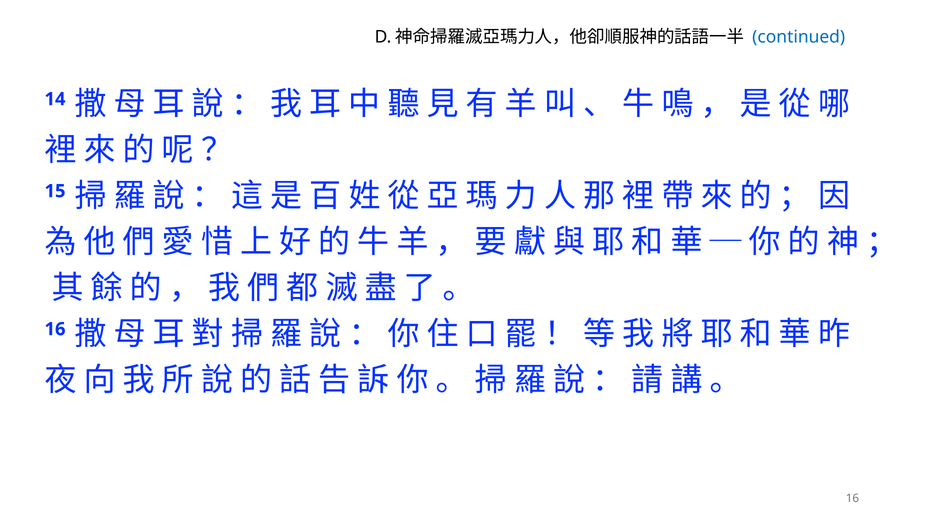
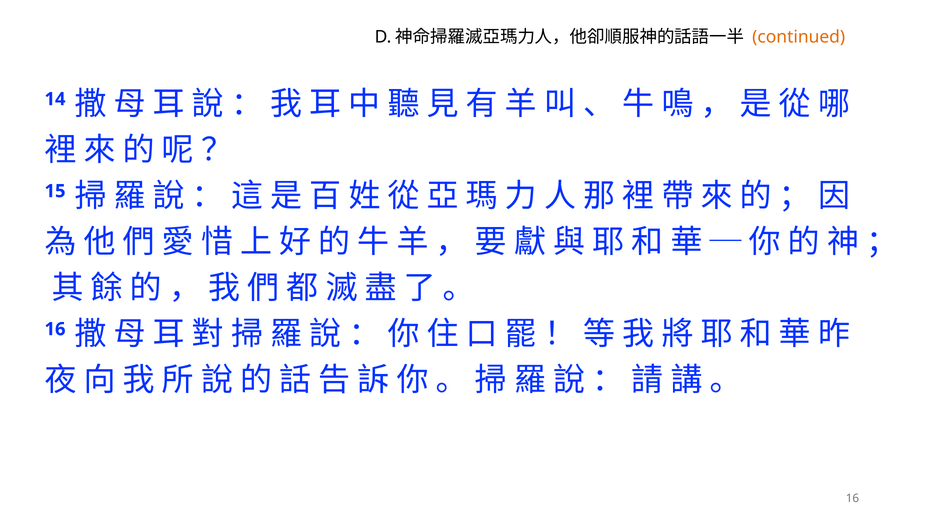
continued colour: blue -> orange
